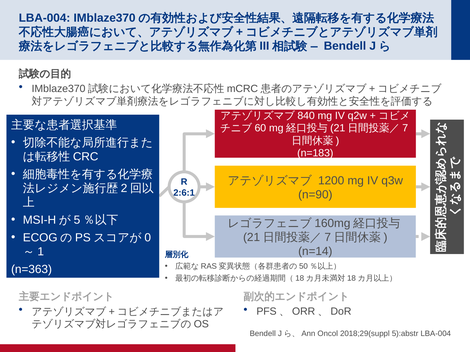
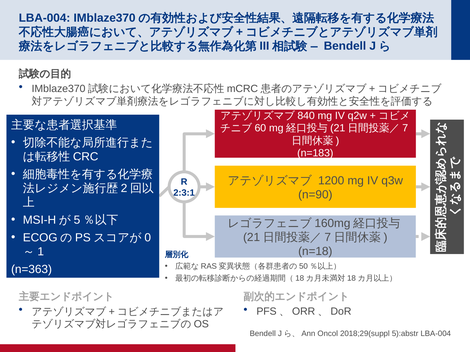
2:6:1: 2:6:1 -> 2:3:1
n=14: n=14 -> n=18
